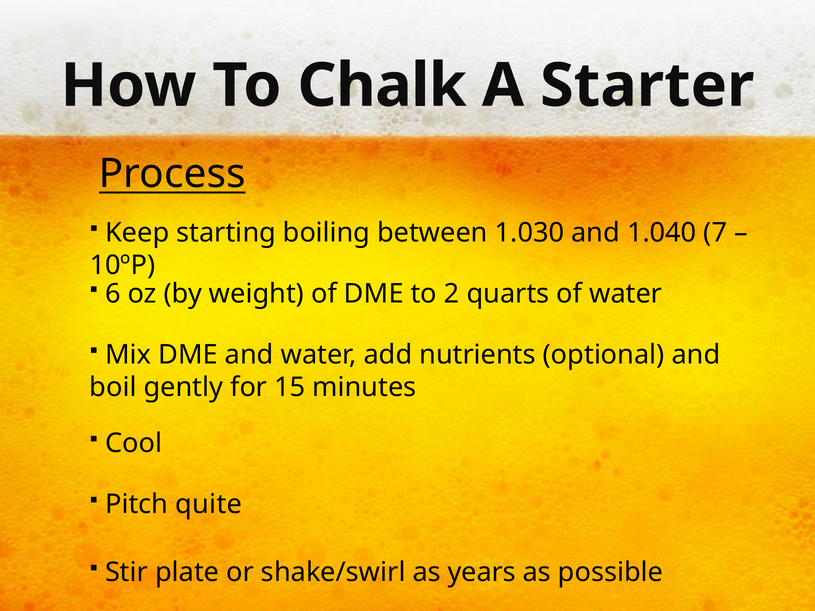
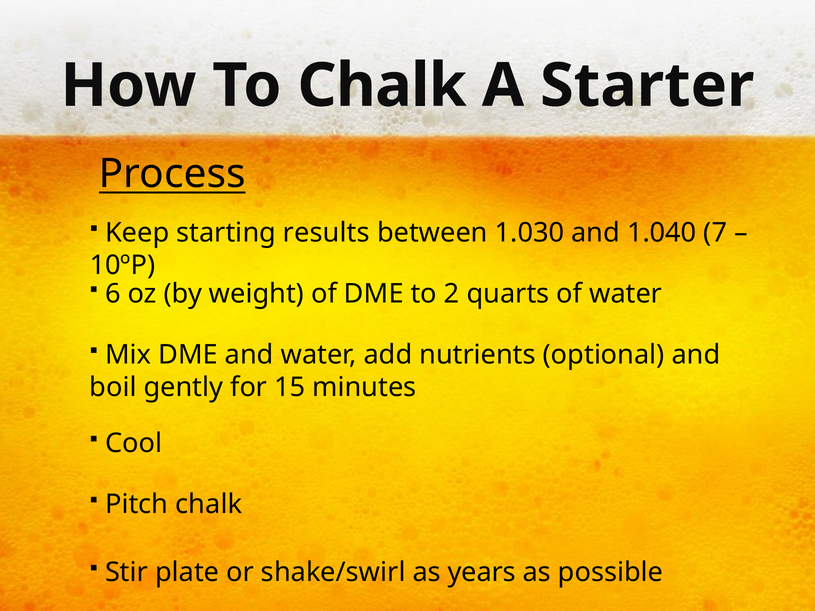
boiling: boiling -> results
Pitch quite: quite -> chalk
